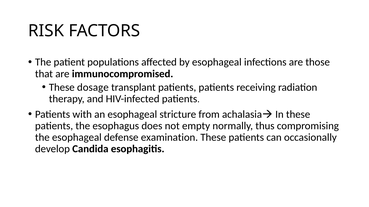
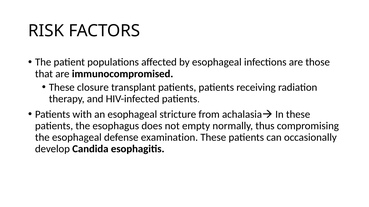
dosage: dosage -> closure
